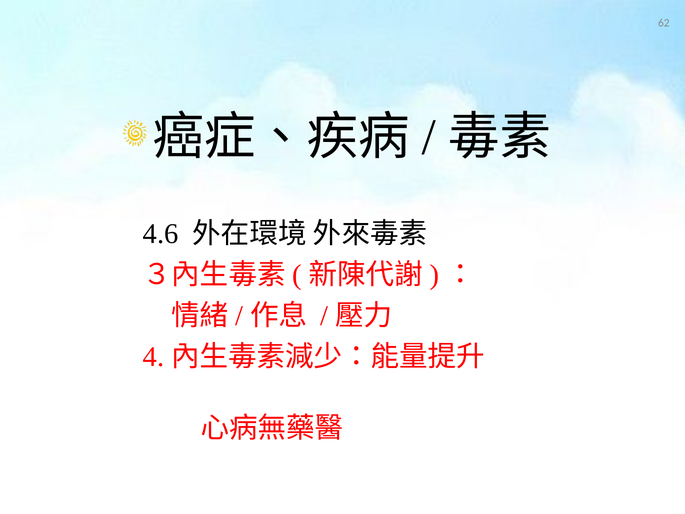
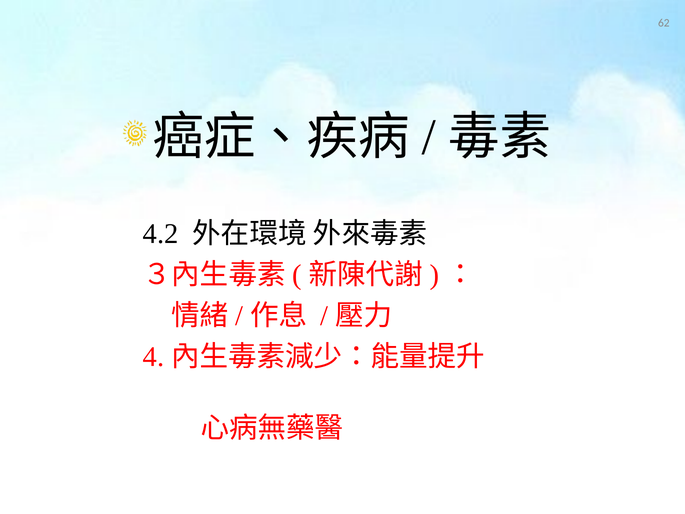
4.6: 4.6 -> 4.2
